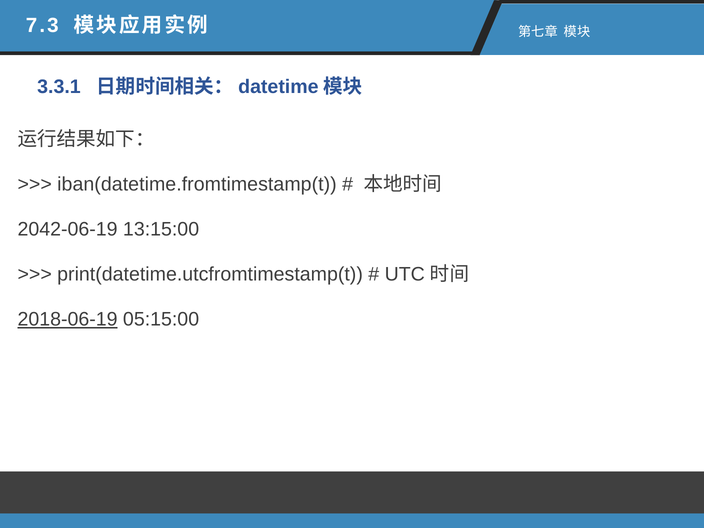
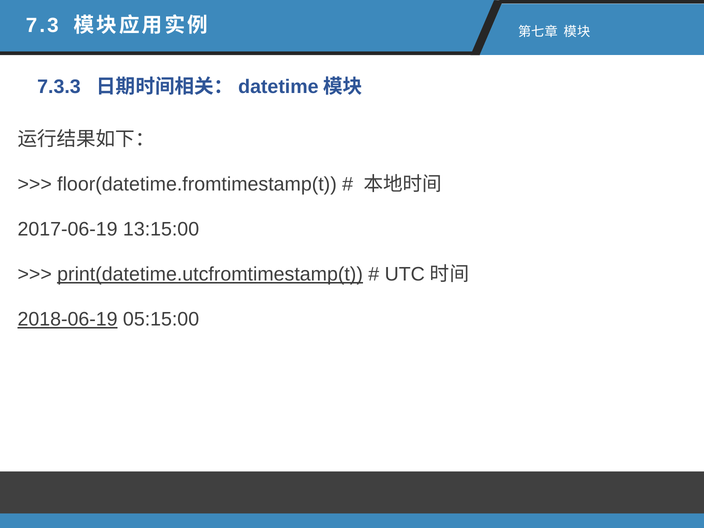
3.3.1: 3.3.1 -> 7.3.3
iban(datetime.fromtimestamp(t: iban(datetime.fromtimestamp(t -> floor(datetime.fromtimestamp(t
2042-06-19: 2042-06-19 -> 2017-06-19
print(datetime.utcfromtimestamp(t underline: none -> present
